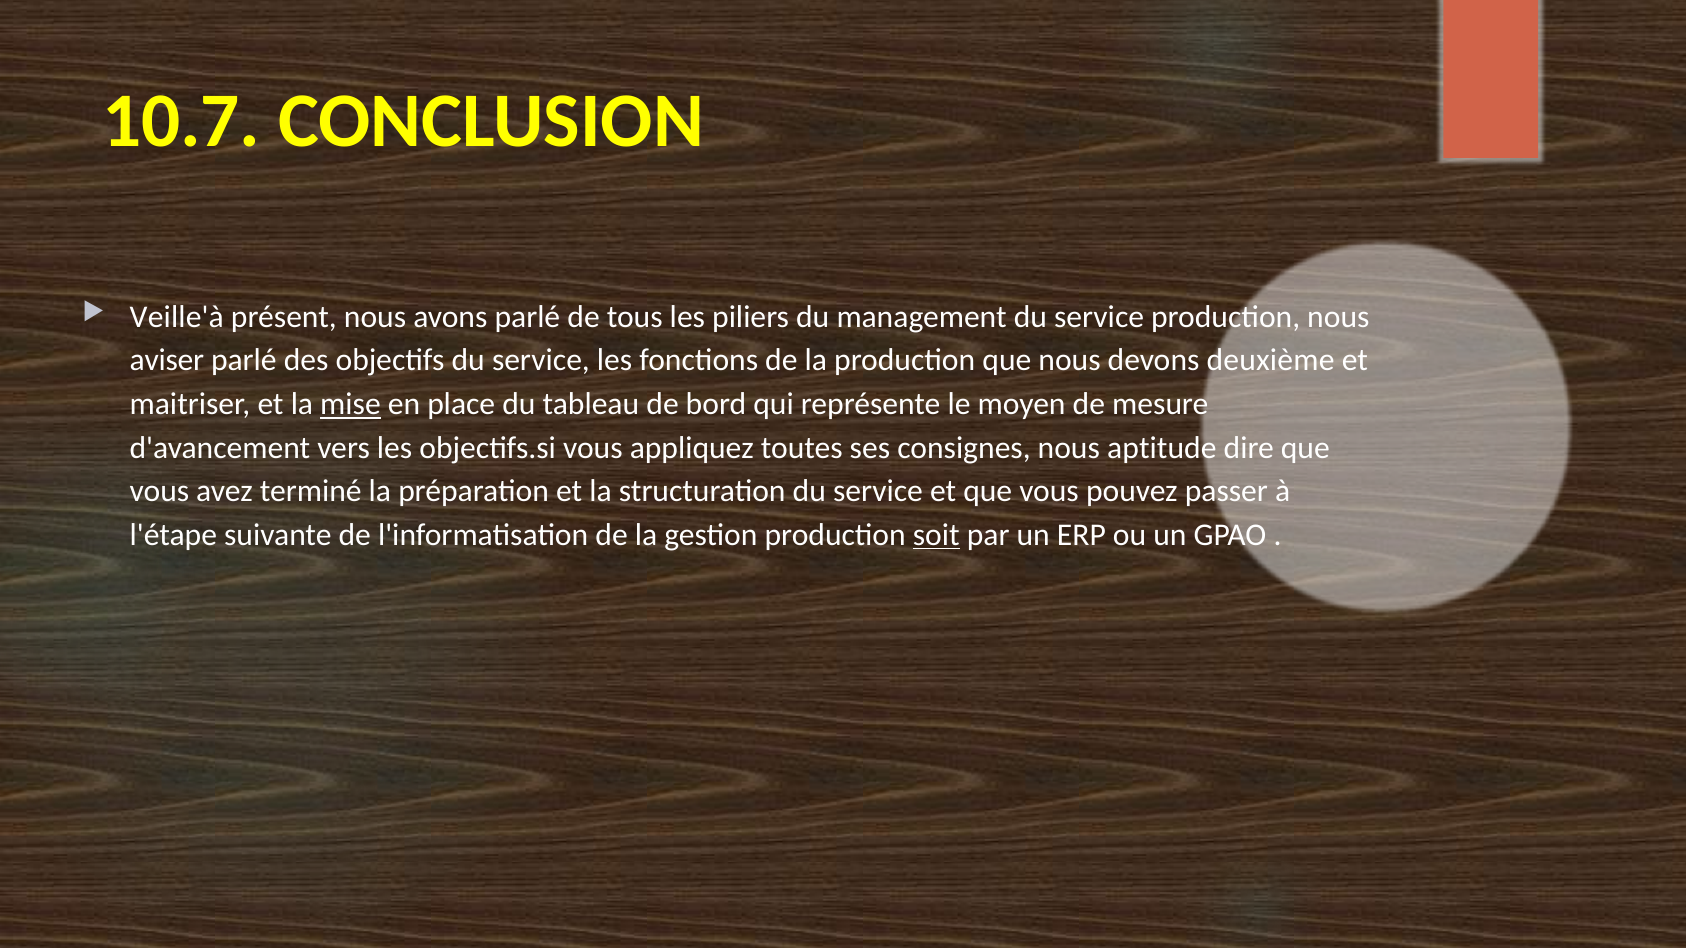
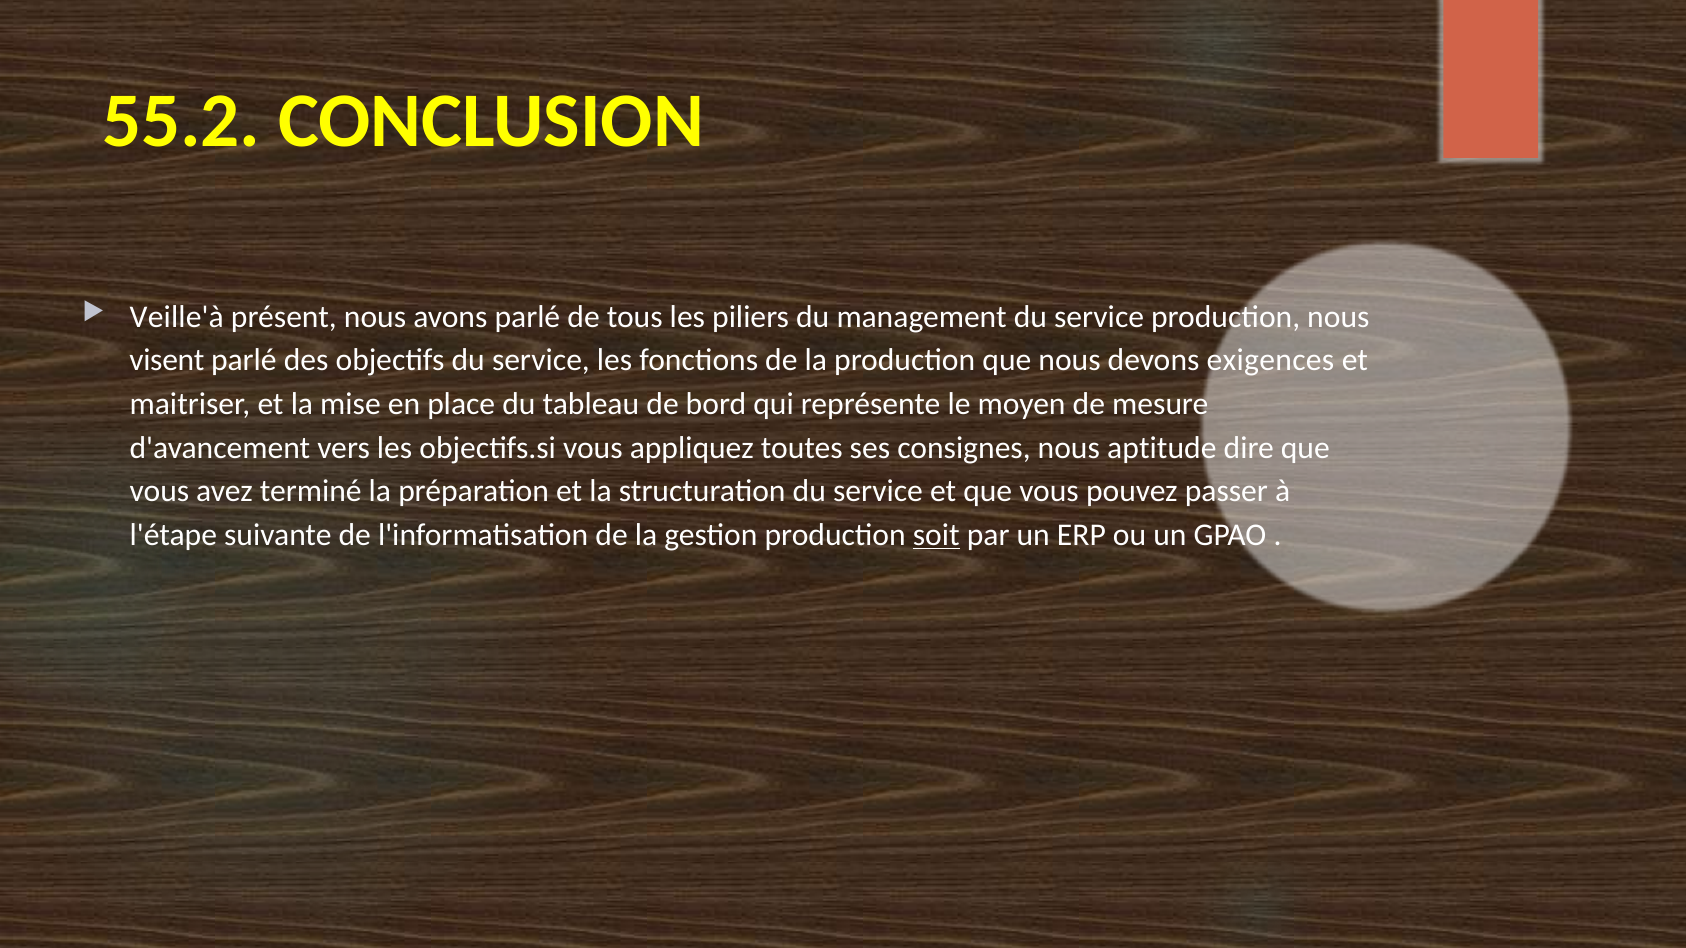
10.7: 10.7 -> 55.2
aviser: aviser -> visent
deuxième: deuxième -> exigences
mise underline: present -> none
